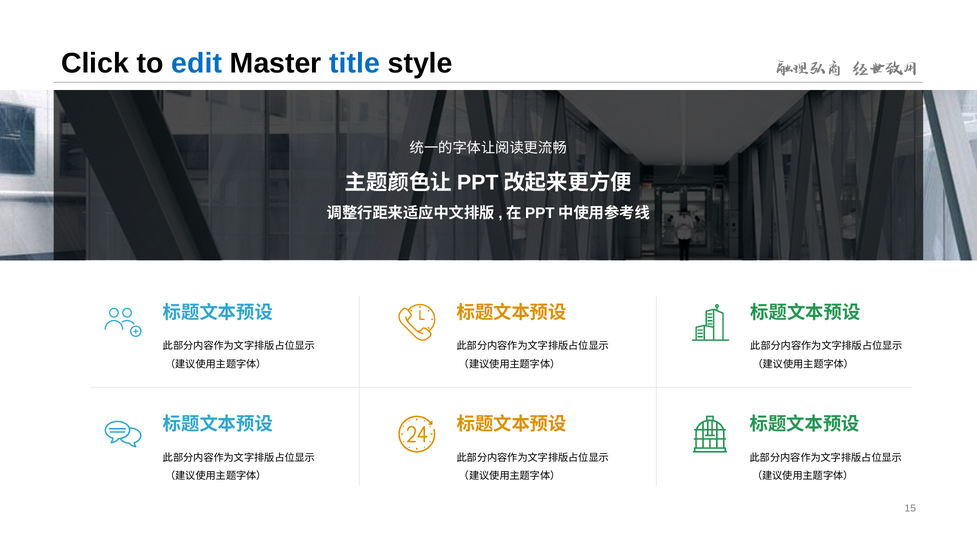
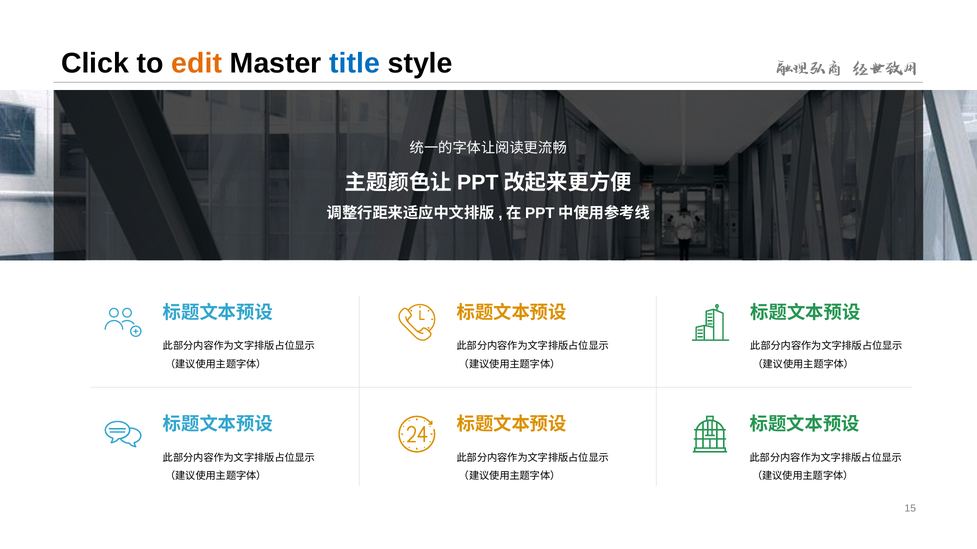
edit colour: blue -> orange
